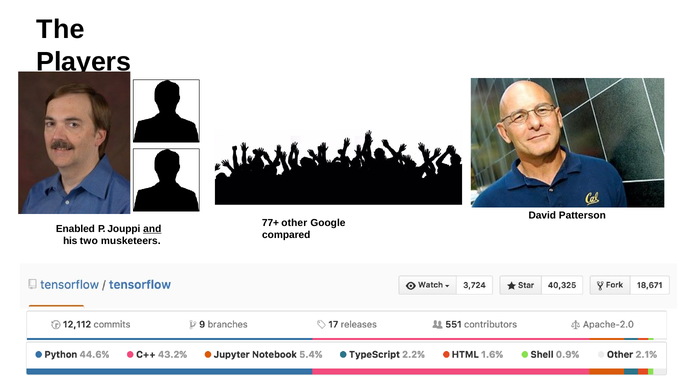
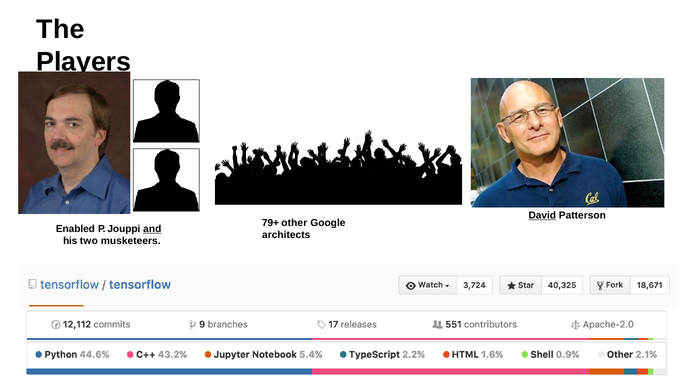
David underline: none -> present
77+: 77+ -> 79+
compared: compared -> architects
